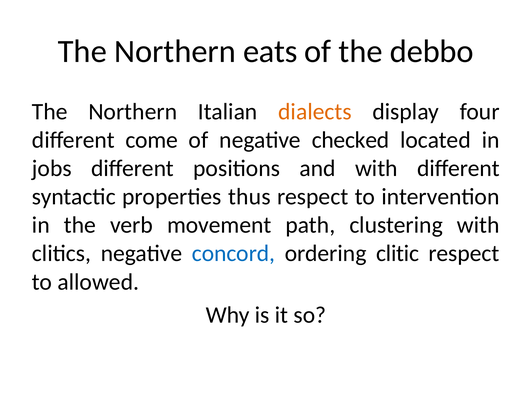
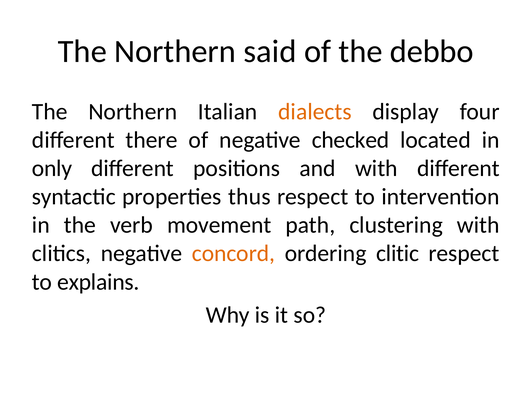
eats: eats -> said
come: come -> there
jobs: jobs -> only
concord colour: blue -> orange
allowed: allowed -> explains
